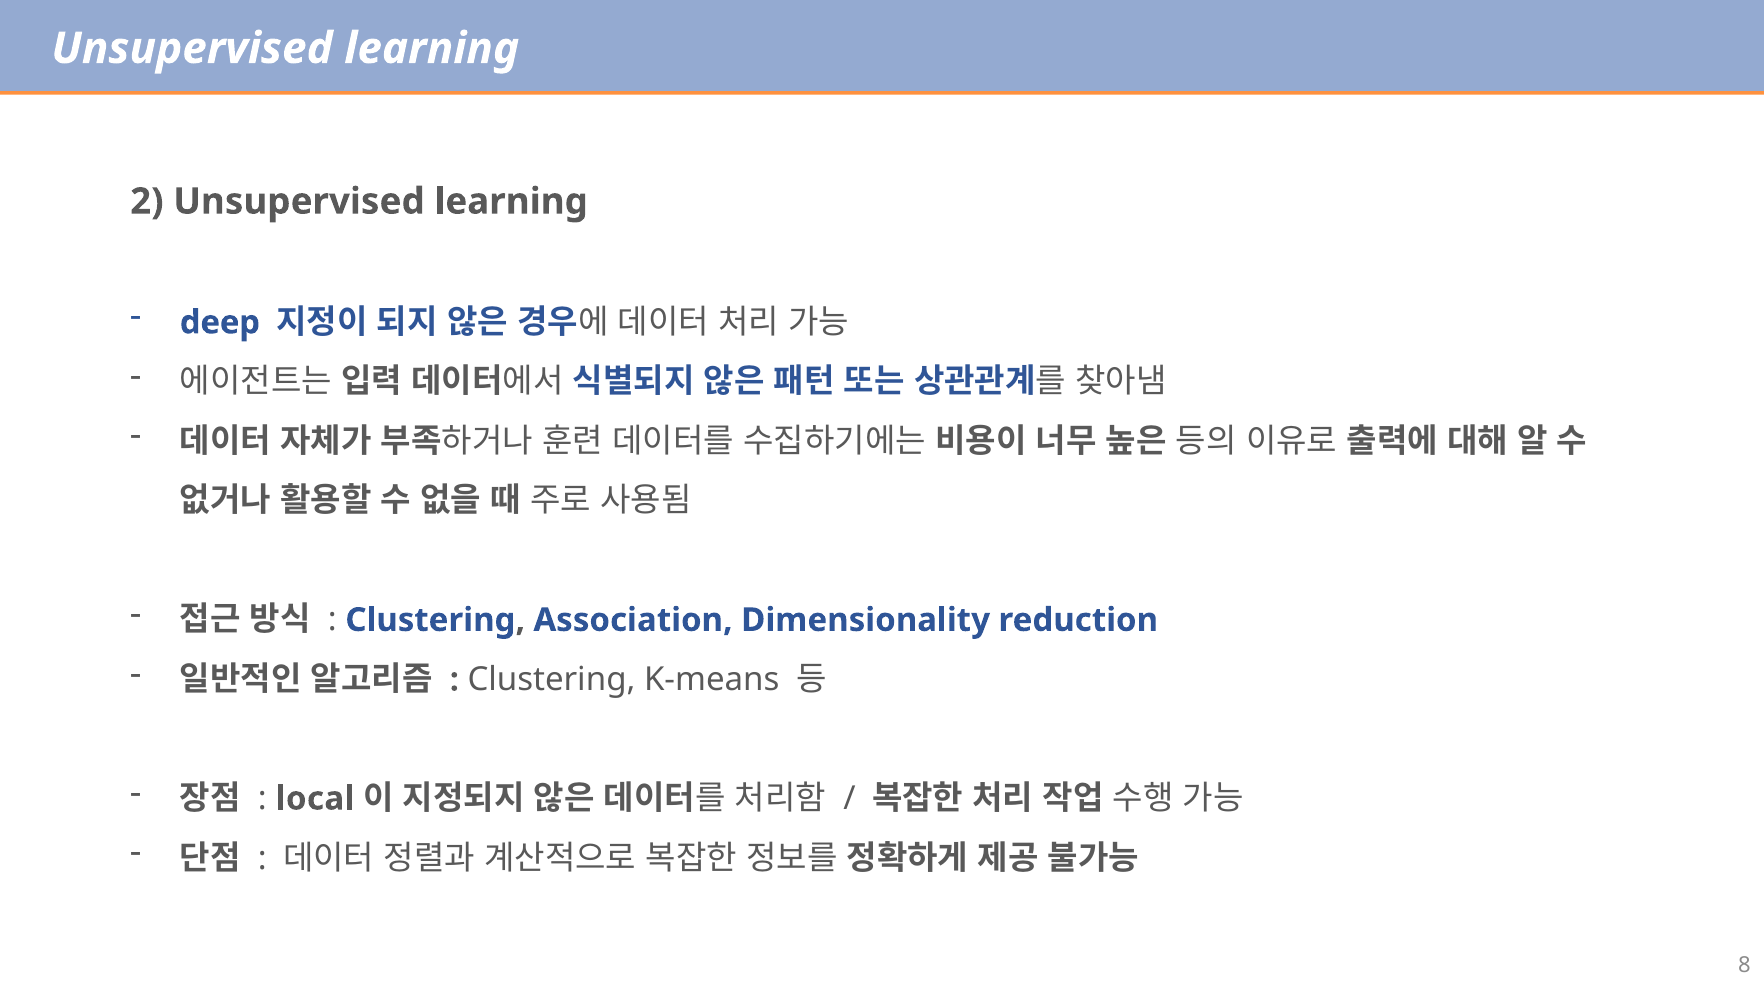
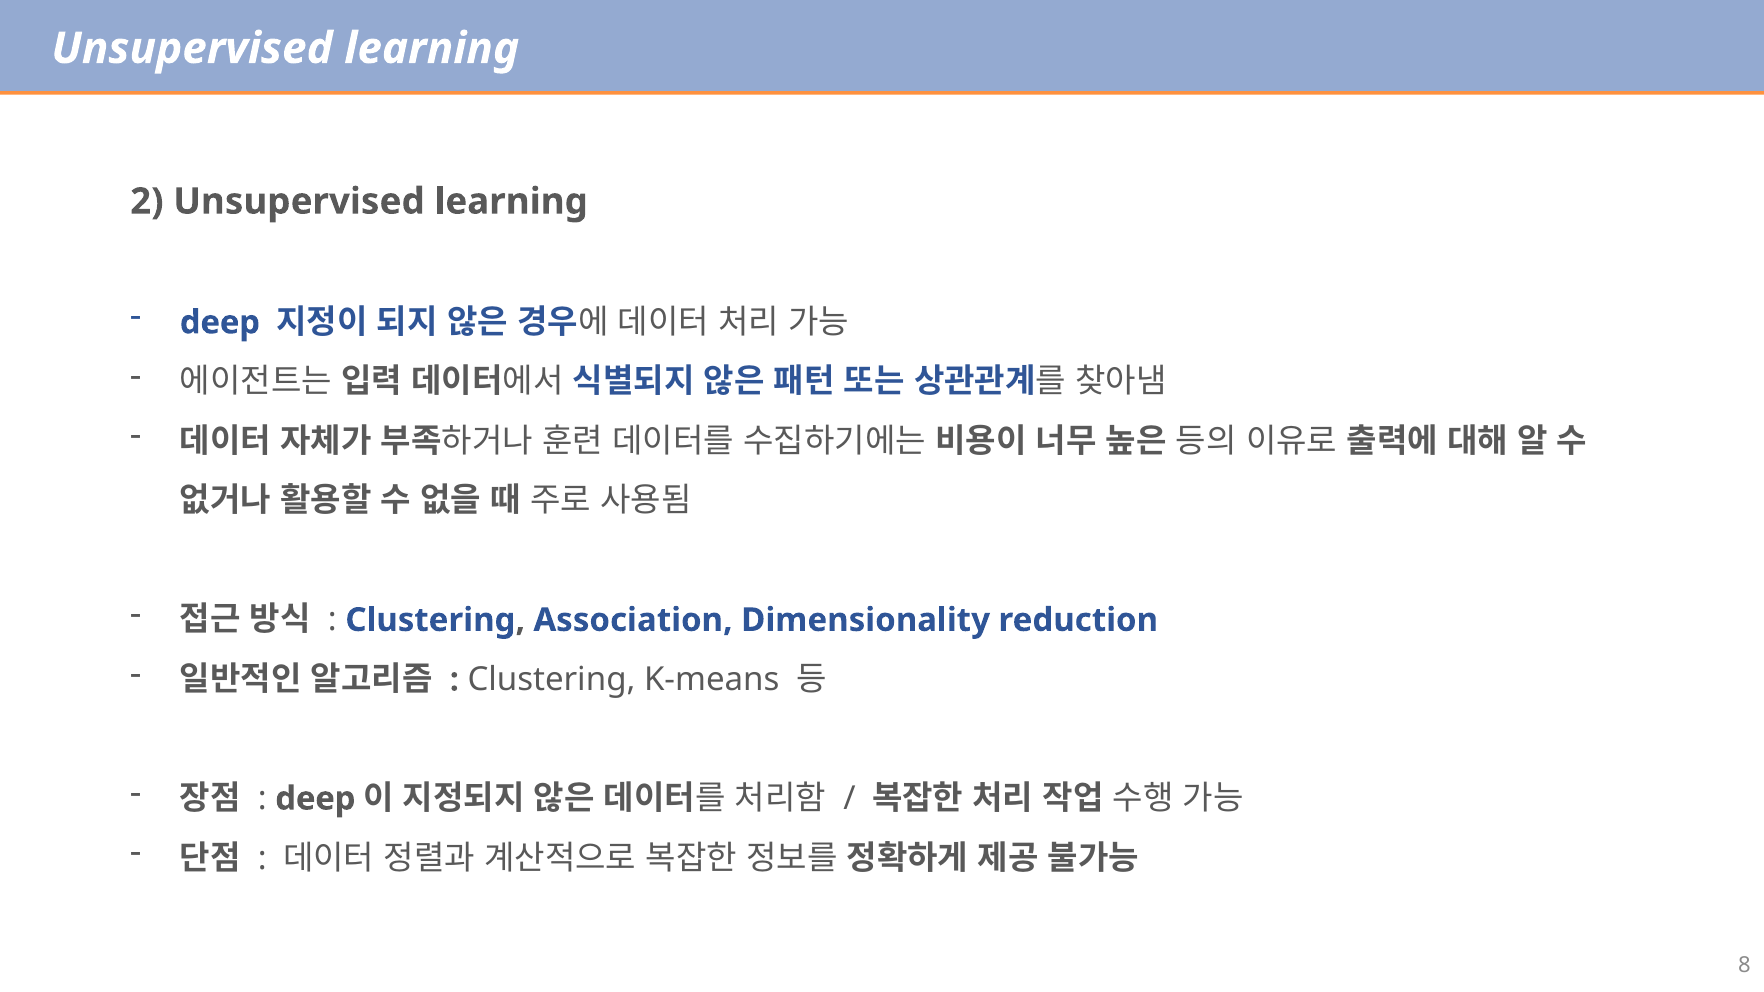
local at (315, 799): local -> deep
